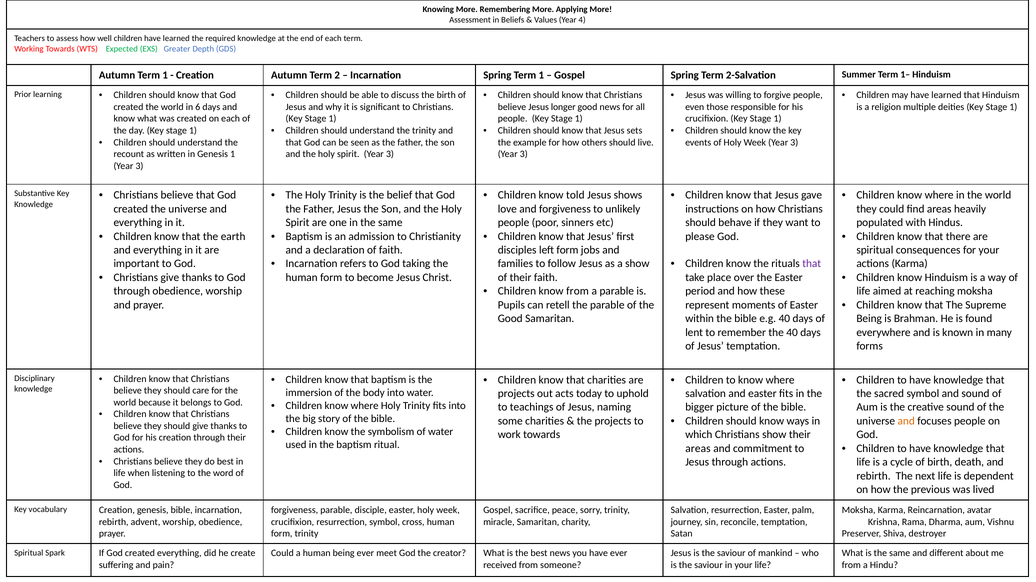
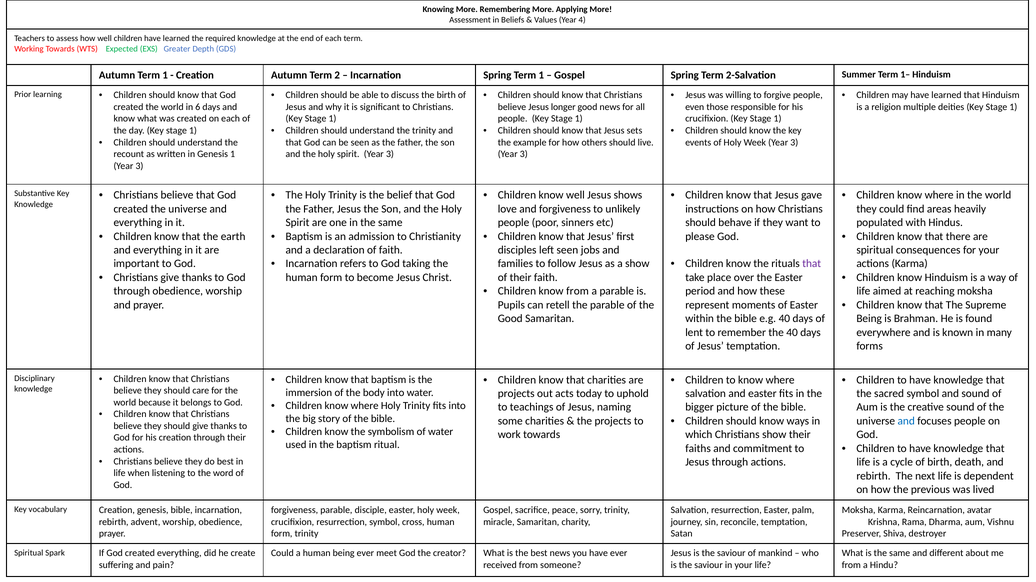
know told: told -> well
left form: form -> seen
and at (906, 421) colour: orange -> blue
areas at (698, 449): areas -> faiths
